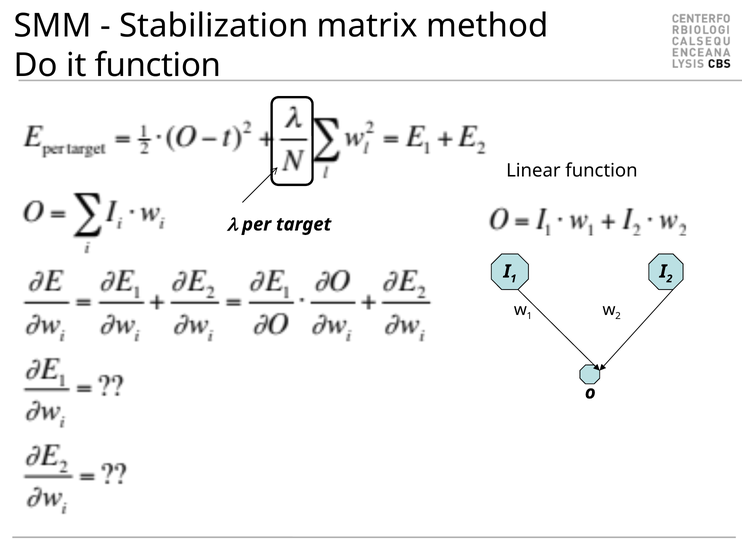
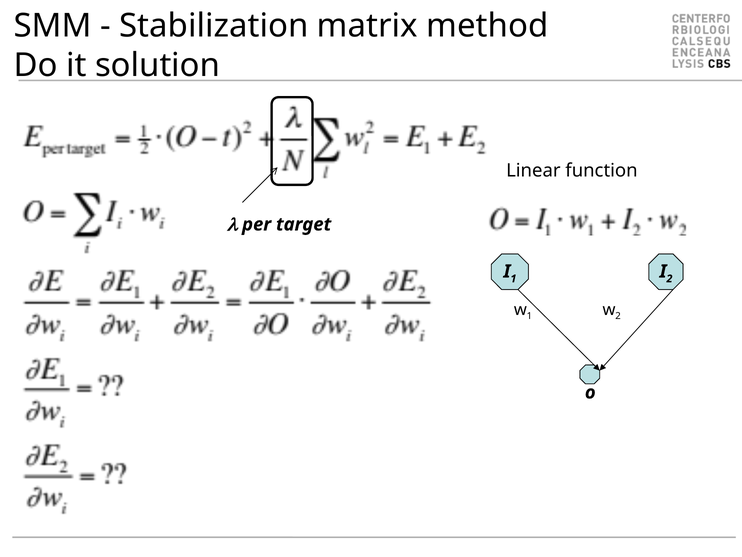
it function: function -> solution
